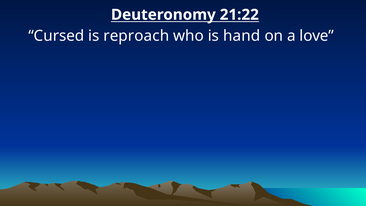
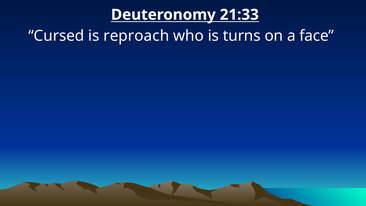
21:22: 21:22 -> 21:33
hand: hand -> turns
love: love -> face
